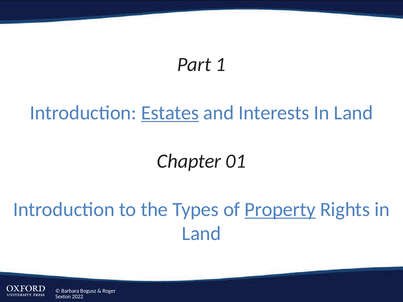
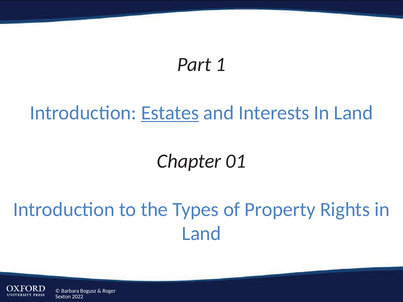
Property underline: present -> none
